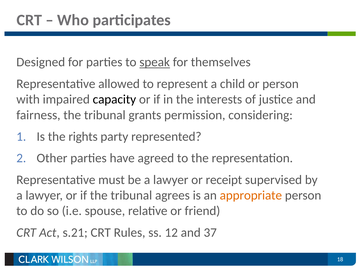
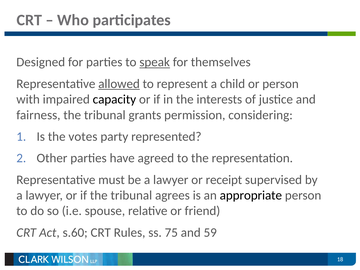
allowed underline: none -> present
rights: rights -> votes
appropriate colour: orange -> black
s.21: s.21 -> s.60
12: 12 -> 75
37: 37 -> 59
